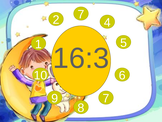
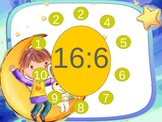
2 7: 7 -> 2
16:3: 16:3 -> 16:6
